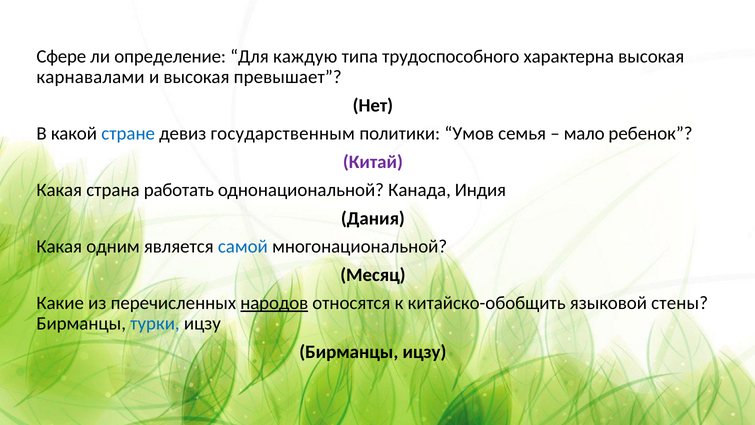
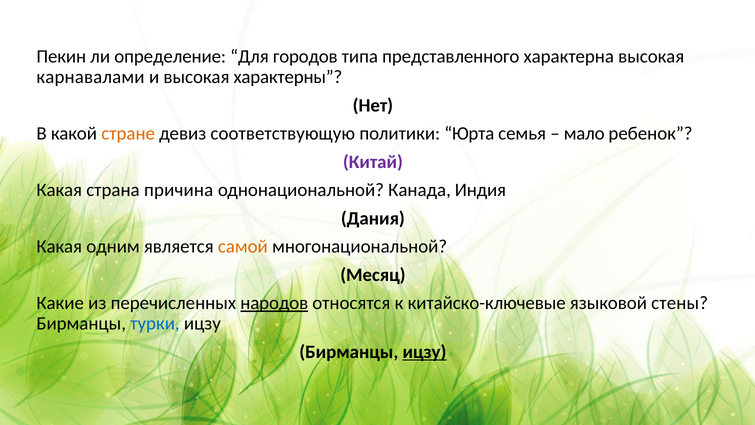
Сфере: Сфере -> Пекин
каждую: каждую -> городов
трудоспособного: трудоспособного -> представленного
превышает: превышает -> характерны
стране colour: blue -> orange
государственным: государственным -> соответствующую
Умов: Умов -> Юрта
работать: работать -> причина
самой colour: blue -> orange
китайско-обобщить: китайско-обобщить -> китайско-ключевые
ицзу at (424, 352) underline: none -> present
